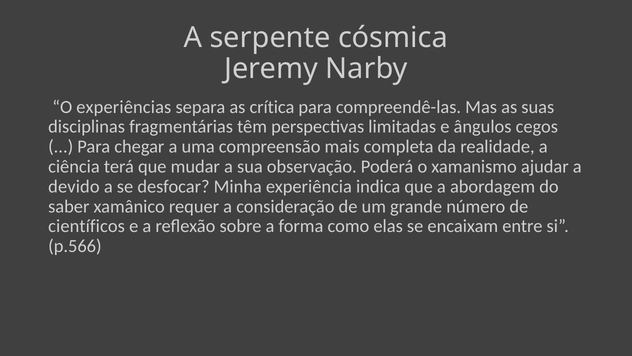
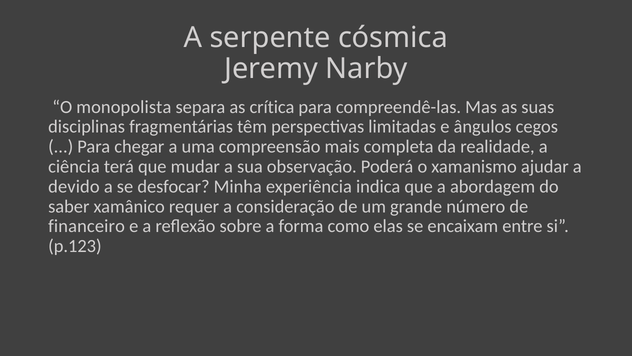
experiências: experiências -> monopolista
científicos: científicos -> financeiro
p.566: p.566 -> p.123
